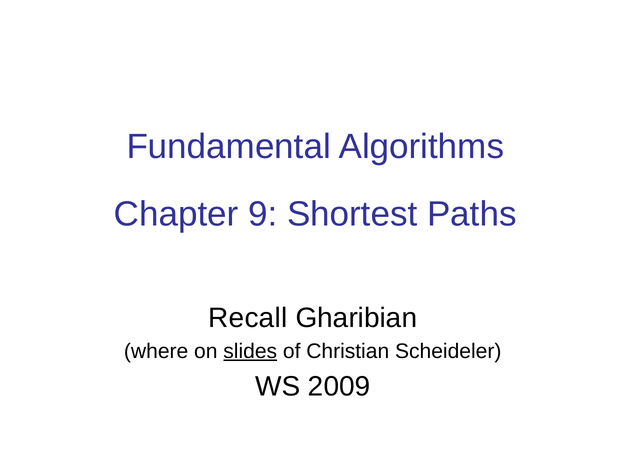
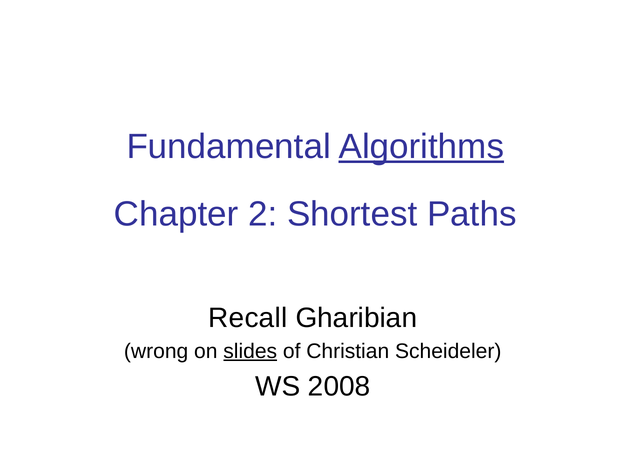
Algorithms underline: none -> present
9: 9 -> 2
where: where -> wrong
2009: 2009 -> 2008
